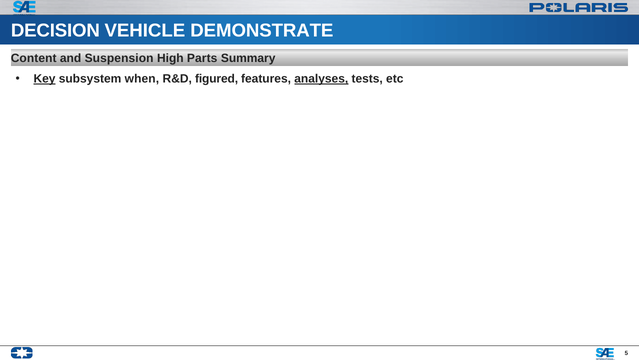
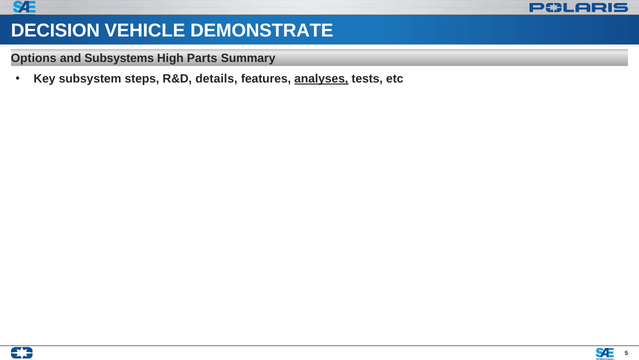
Content: Content -> Options
Suspension: Suspension -> Subsystems
Key underline: present -> none
when: when -> steps
figured: figured -> details
